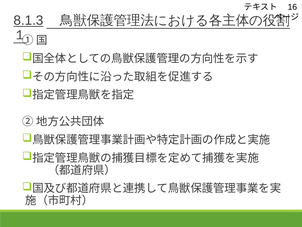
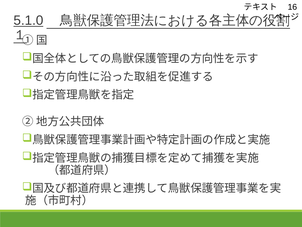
8.1.3: 8.1.3 -> 5.1.0
